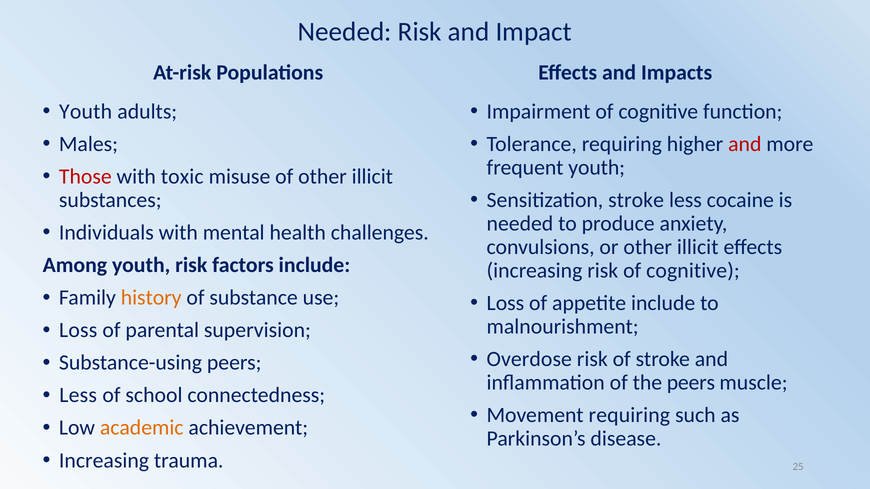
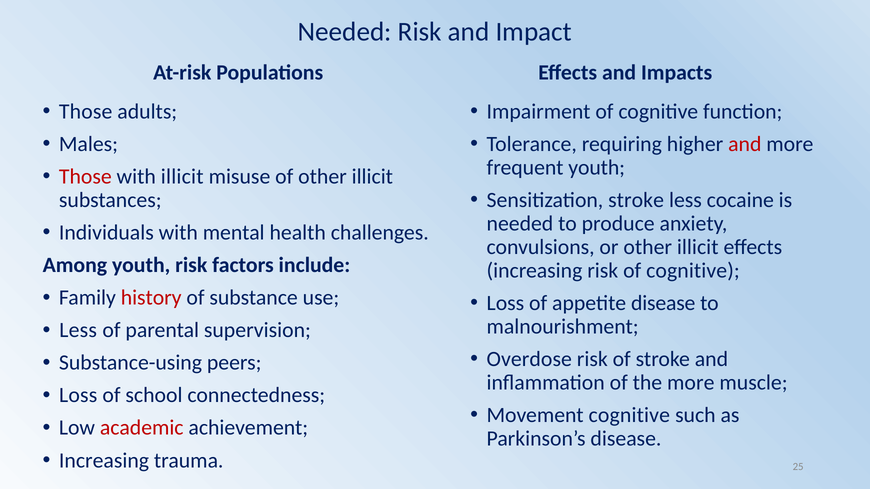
Youth at (86, 112): Youth -> Those
with toxic: toxic -> illicit
history colour: orange -> red
appetite include: include -> disease
Loss at (78, 330): Loss -> Less
the peers: peers -> more
Less at (78, 396): Less -> Loss
Movement requiring: requiring -> cognitive
academic colour: orange -> red
